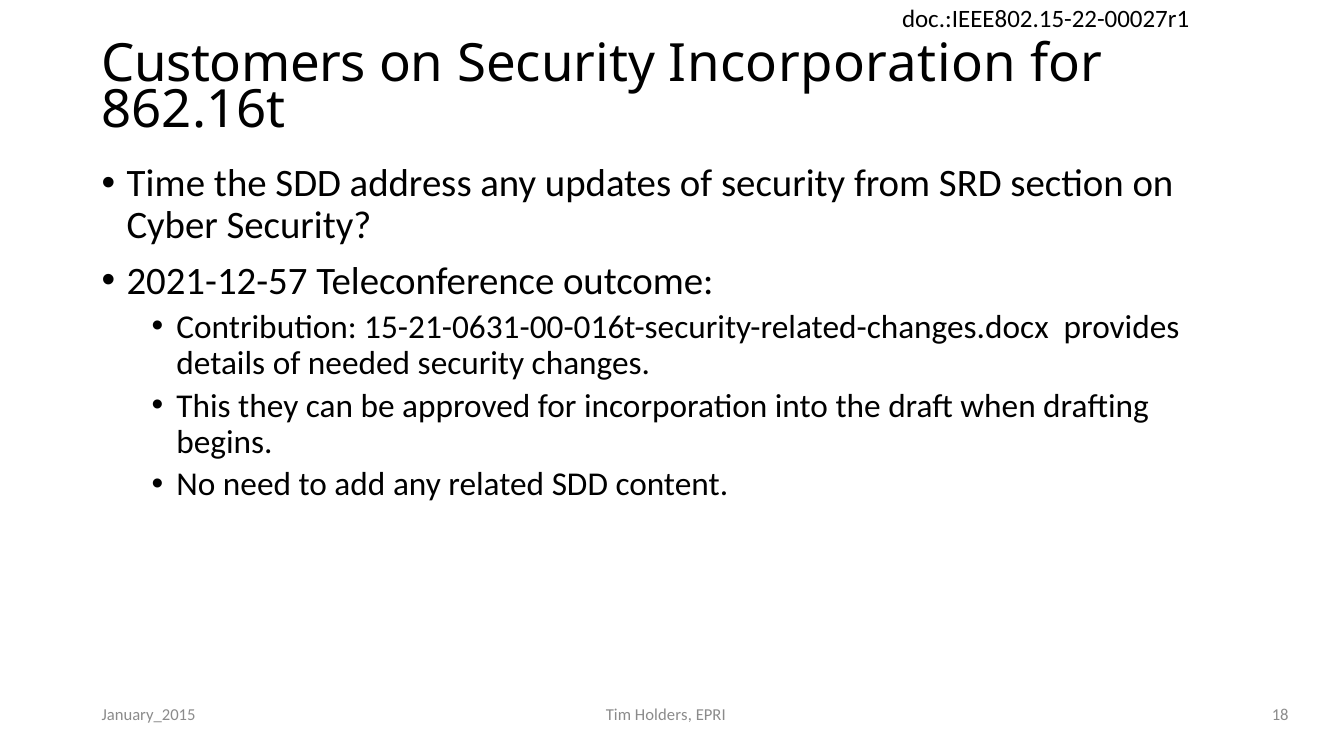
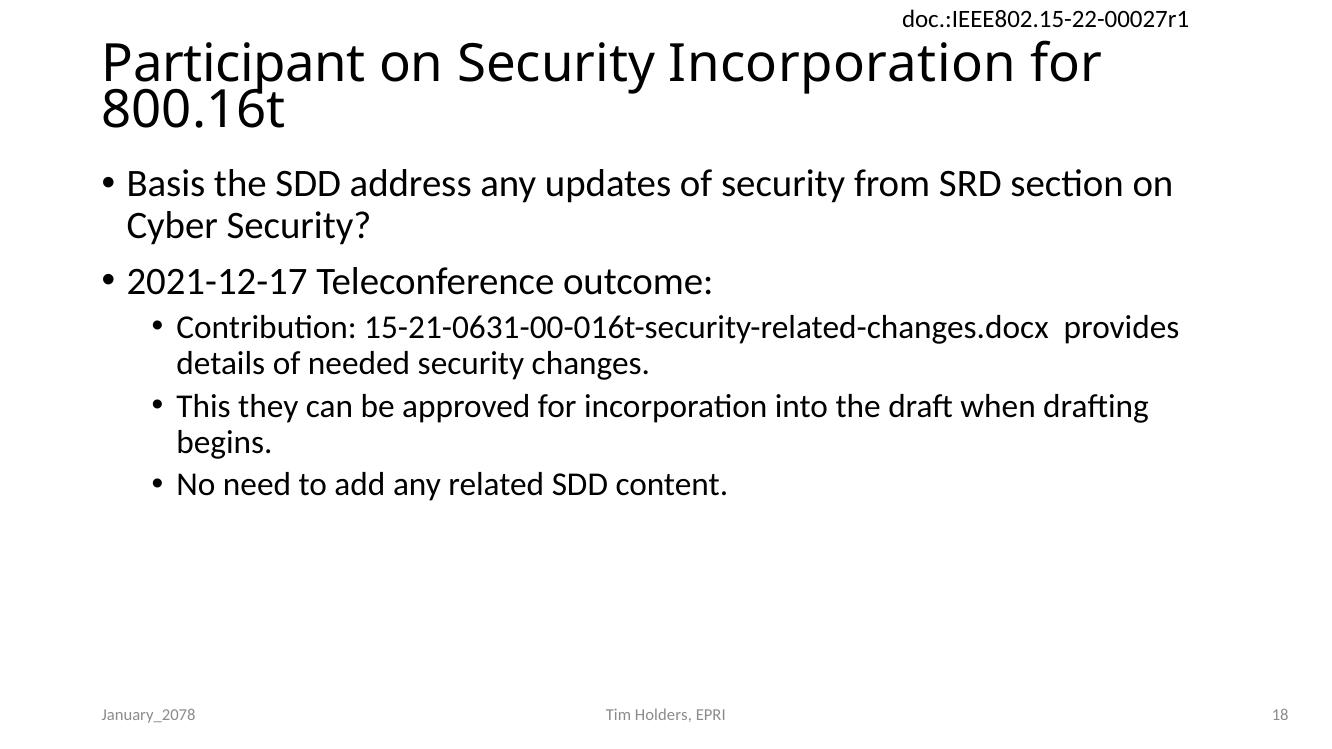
Customers: Customers -> Participant
862.16t: 862.16t -> 800.16t
Time: Time -> Basis
2021-12-57: 2021-12-57 -> 2021-12-17
January_2015: January_2015 -> January_2078
